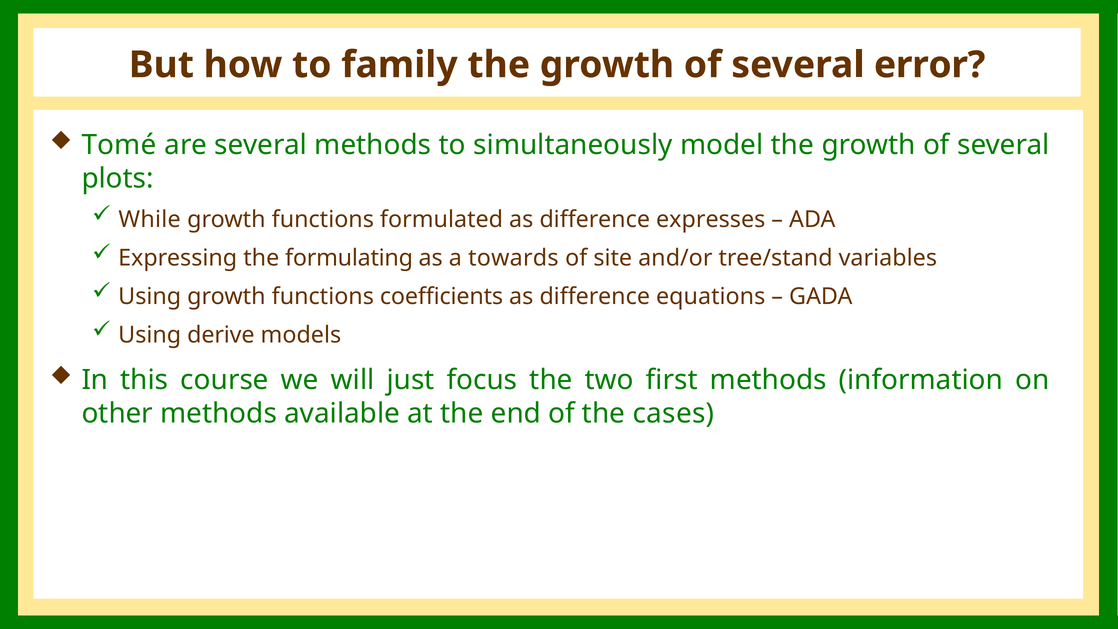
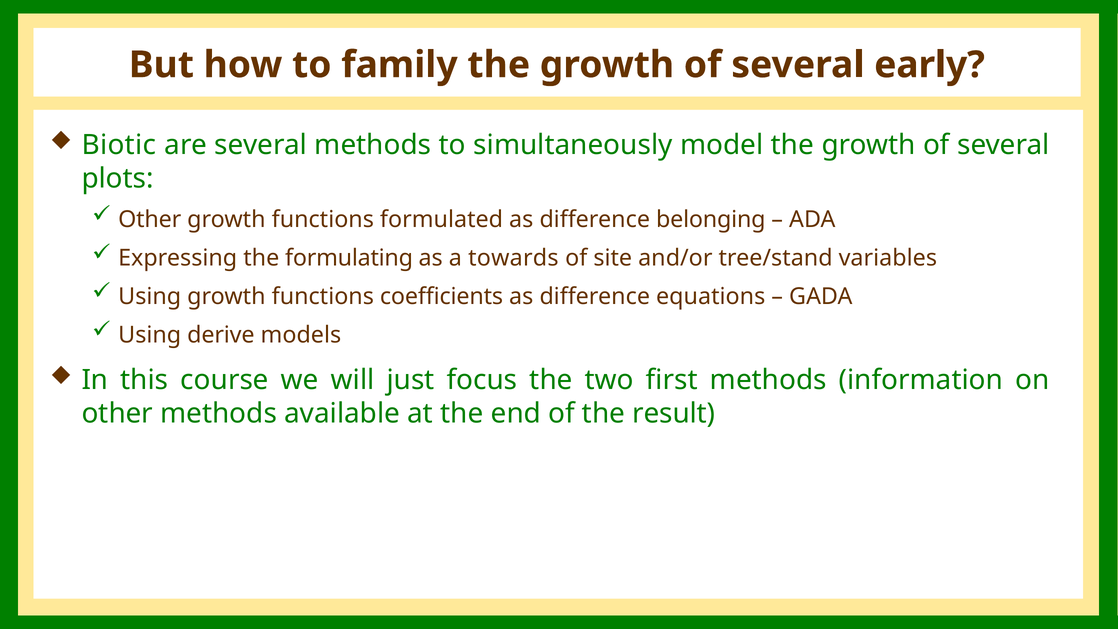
error: error -> early
Tomé: Tomé -> Biotic
While at (150, 219): While -> Other
expresses: expresses -> belonging
cases: cases -> result
